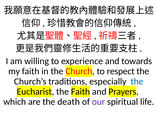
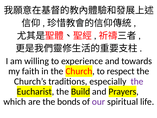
the at (137, 81) colour: blue -> purple
the Faith: Faith -> Build
death: death -> bonds
